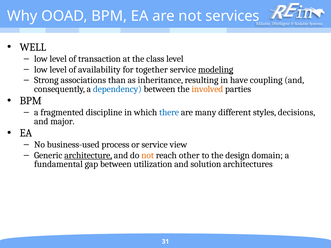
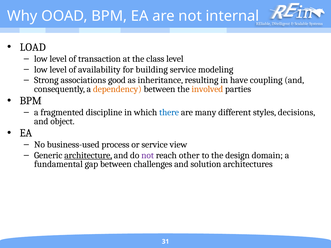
services: services -> internal
WELL: WELL -> LOAD
together: together -> building
modeling underline: present -> none
than: than -> good
dependency colour: blue -> orange
major: major -> object
not at (148, 156) colour: orange -> purple
utilization: utilization -> challenges
